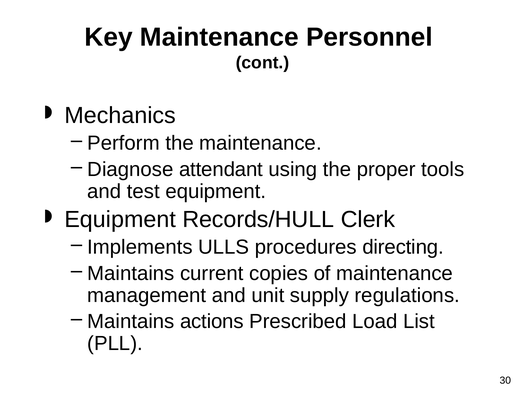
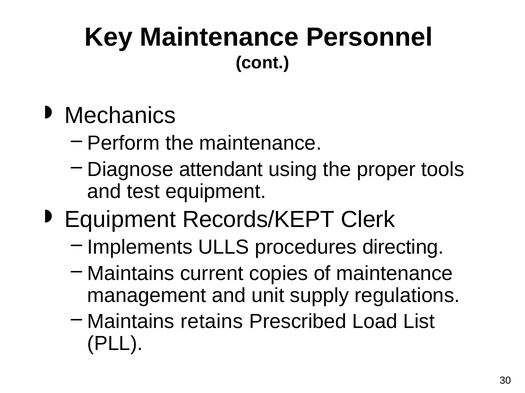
Records/HULL: Records/HULL -> Records/KEPT
actions: actions -> retains
